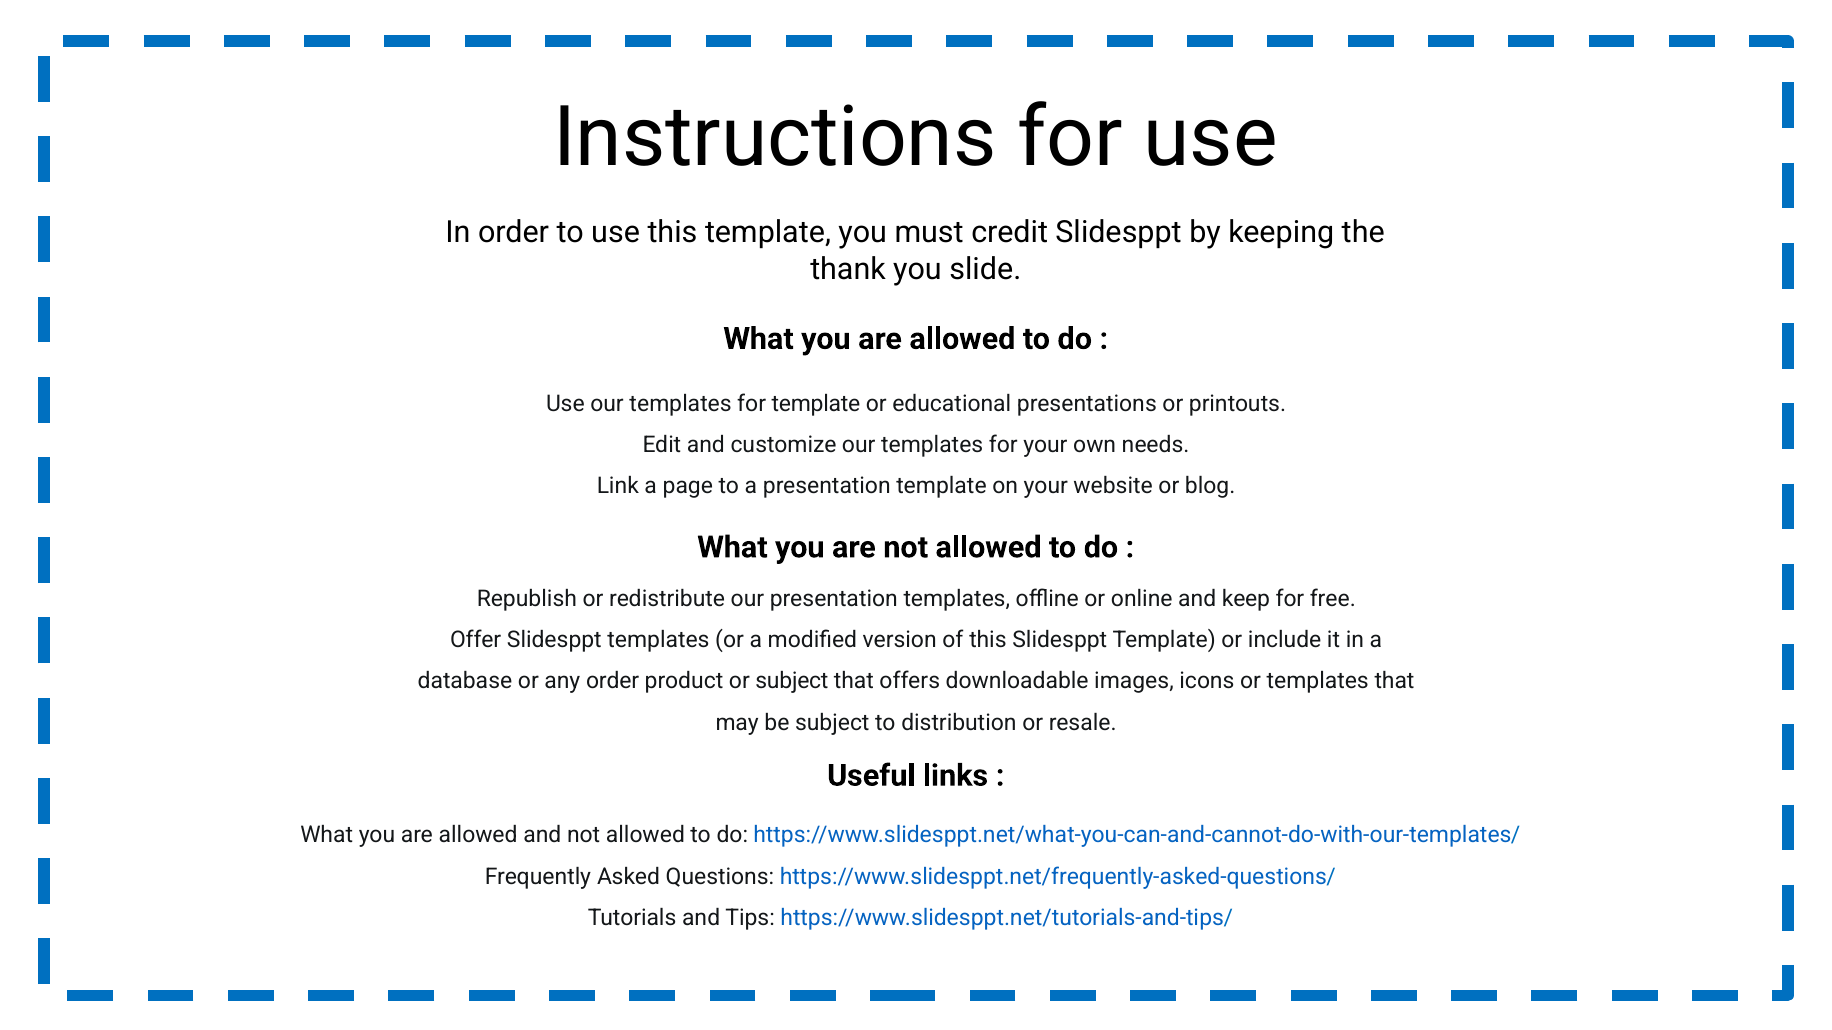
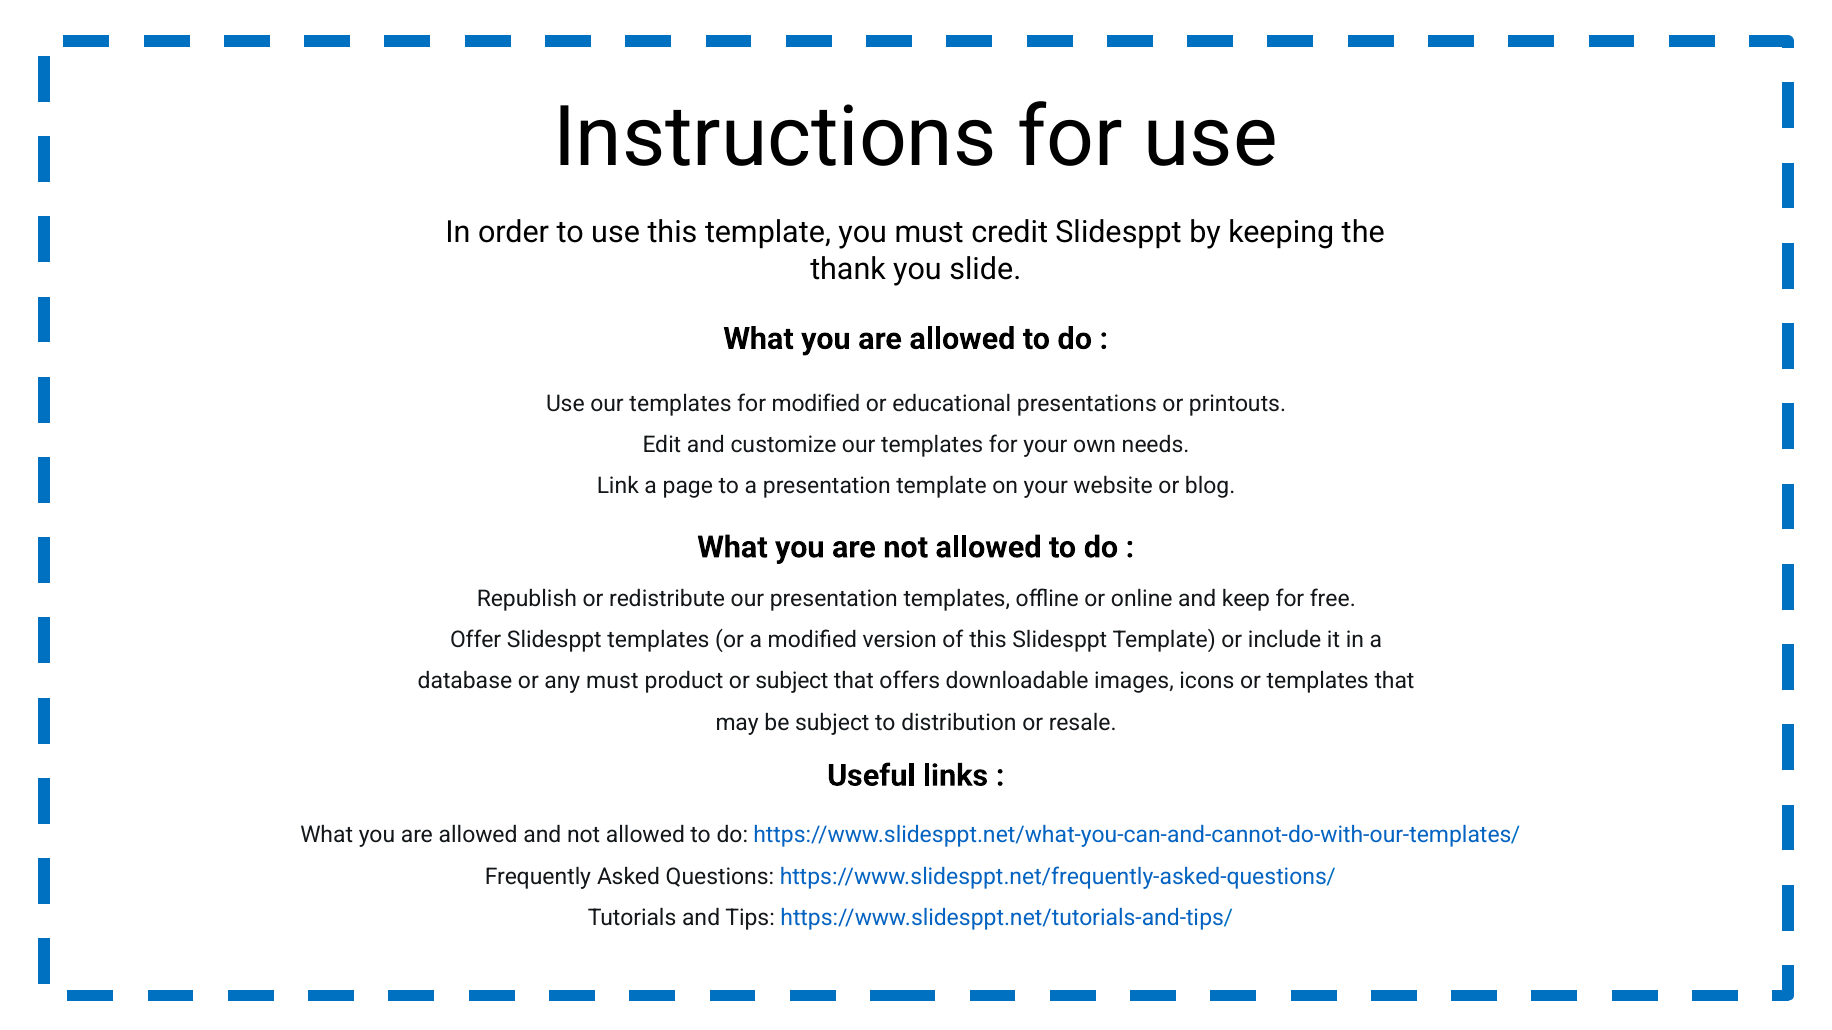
for template: template -> modified
any order: order -> must
